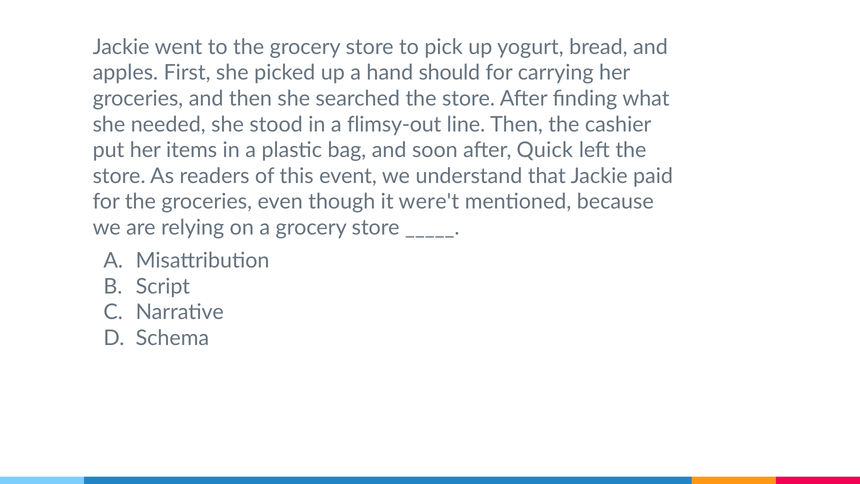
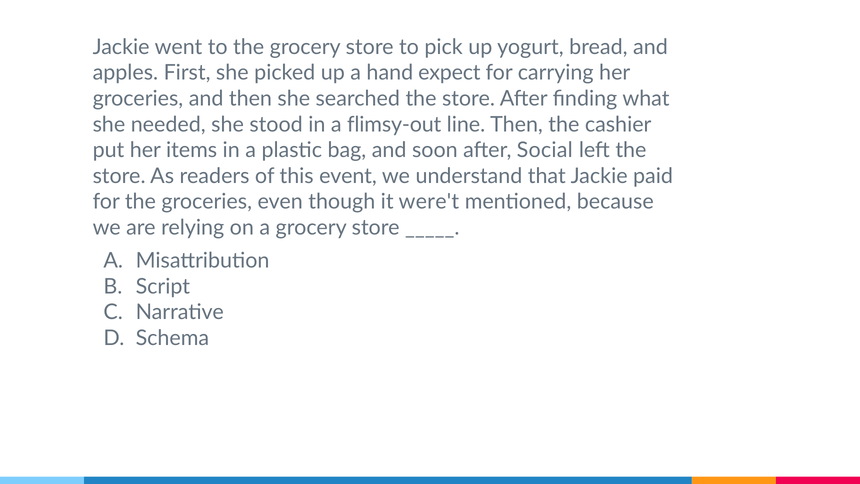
should: should -> expect
Quick: Quick -> Social
